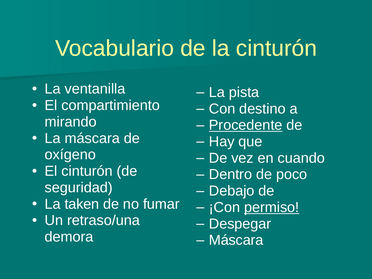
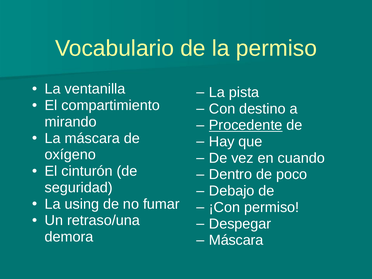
la cinturón: cinturón -> permiso
taken: taken -> using
permiso at (272, 207) underline: present -> none
